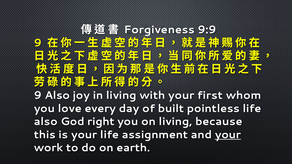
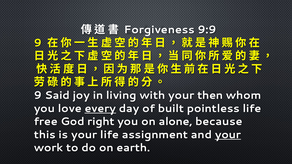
9 Also: Also -> Said
first: first -> then
every underline: none -> present
also at (46, 122): also -> free
on living: living -> alone
